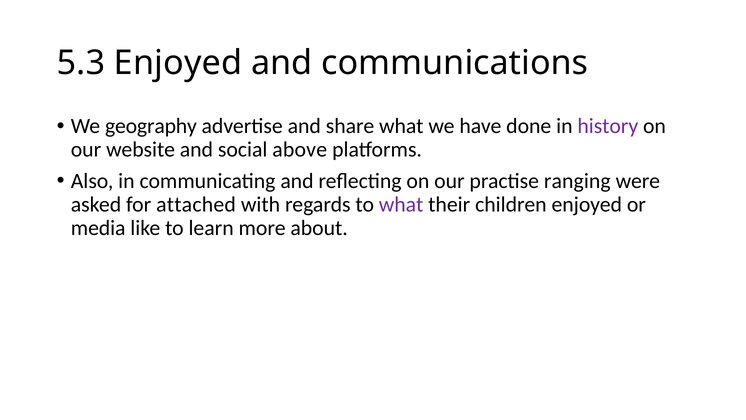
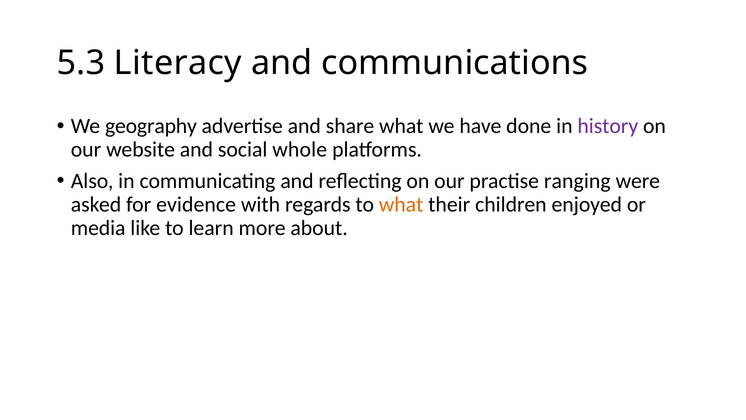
5.3 Enjoyed: Enjoyed -> Literacy
above: above -> whole
attached: attached -> evidence
what at (401, 204) colour: purple -> orange
